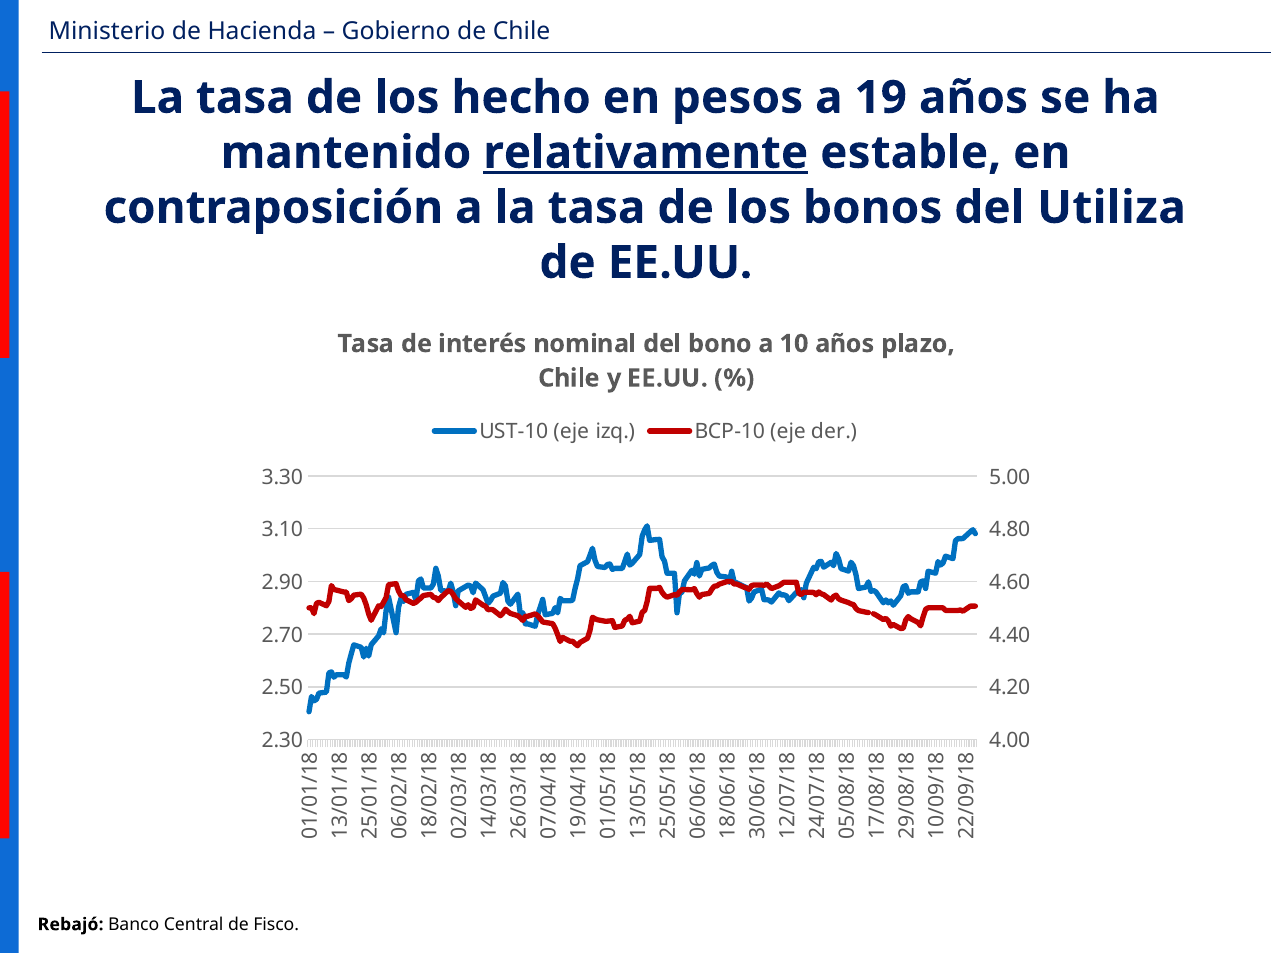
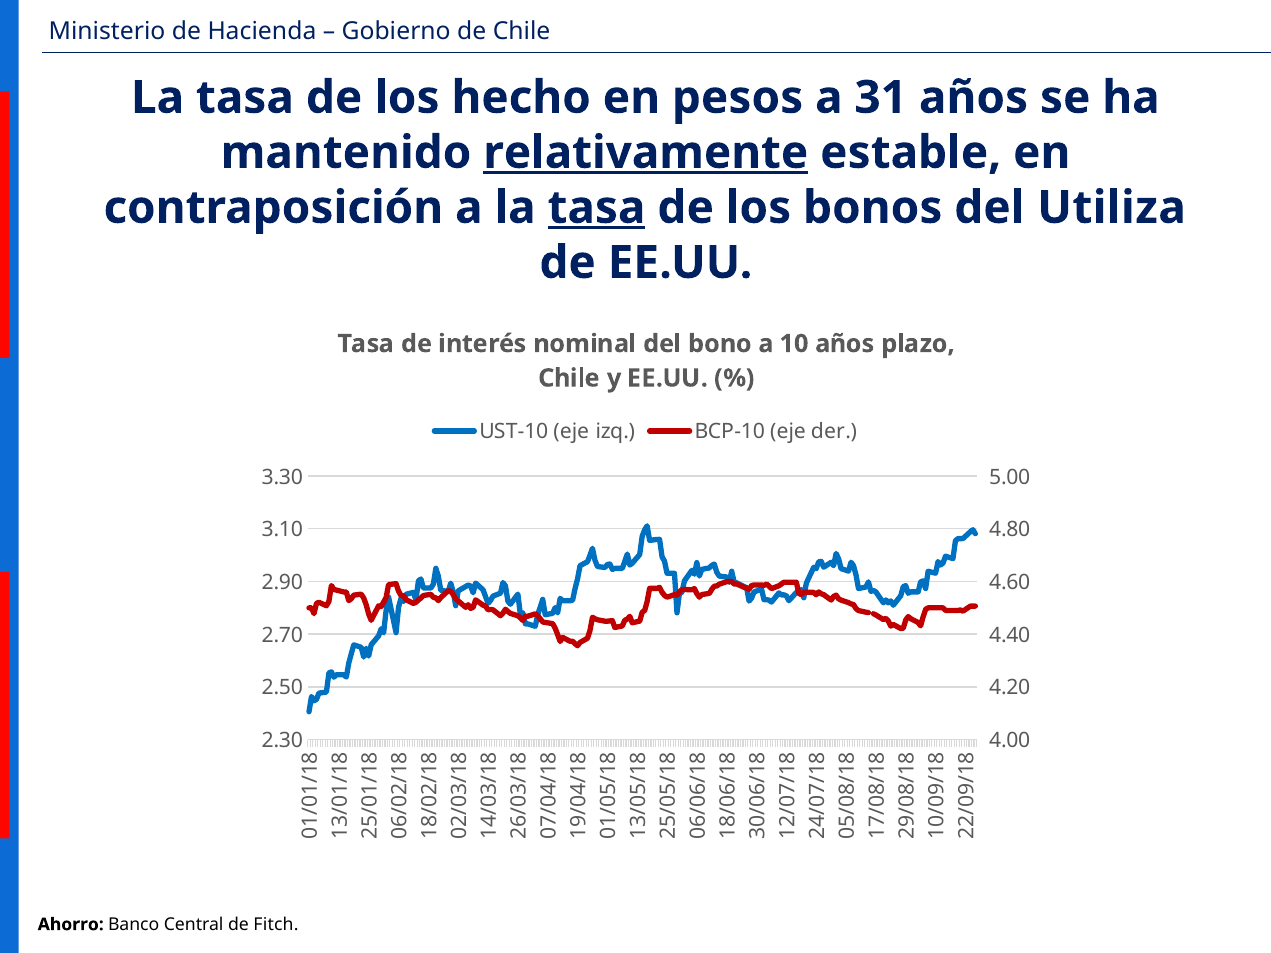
19: 19 -> 31
tasa at (596, 208) underline: none -> present
Rebajó: Rebajó -> Ahorro
Fisco: Fisco -> Fitch
